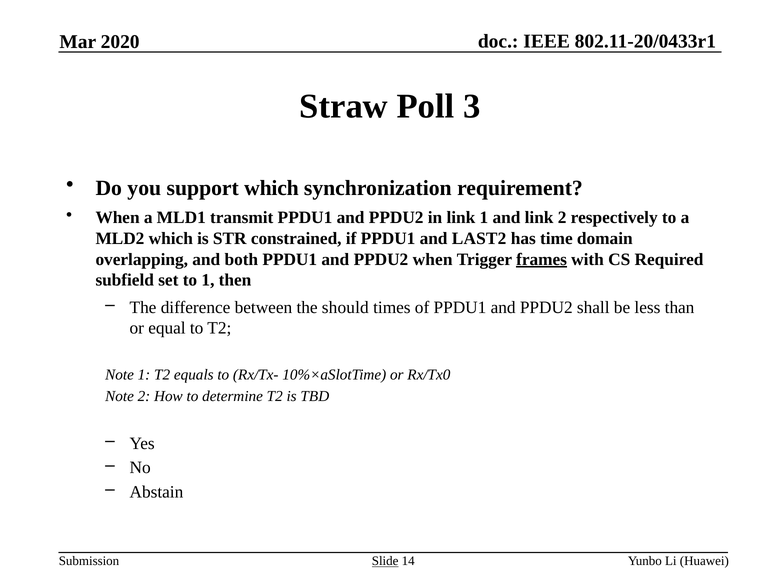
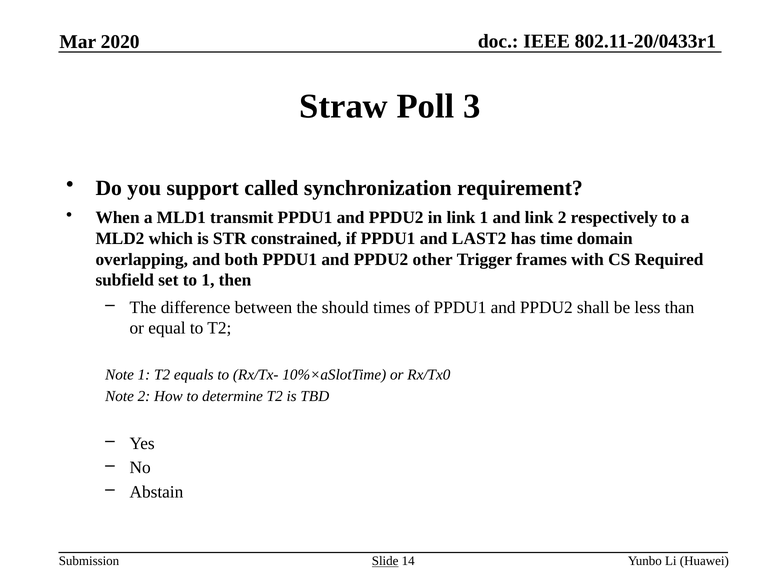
support which: which -> called
PPDU2 when: when -> other
frames underline: present -> none
